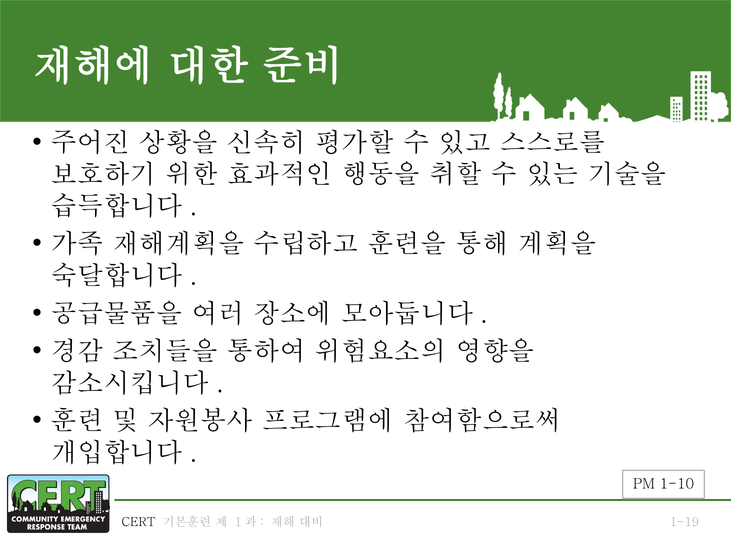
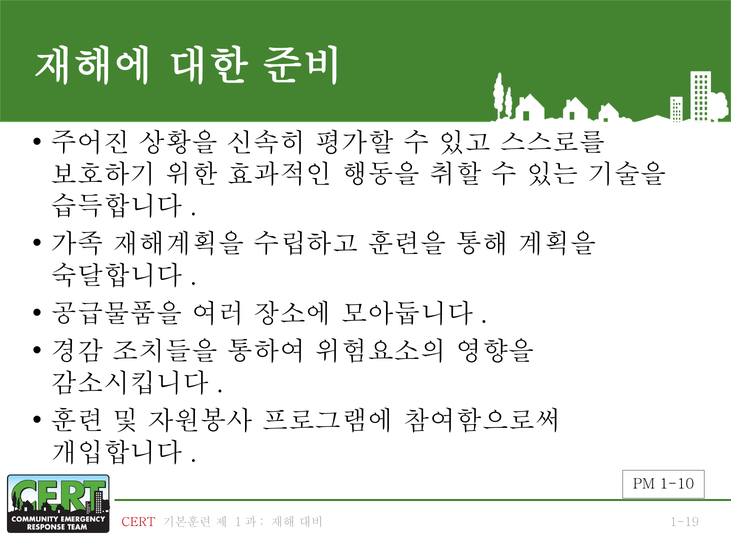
CERT colour: black -> red
